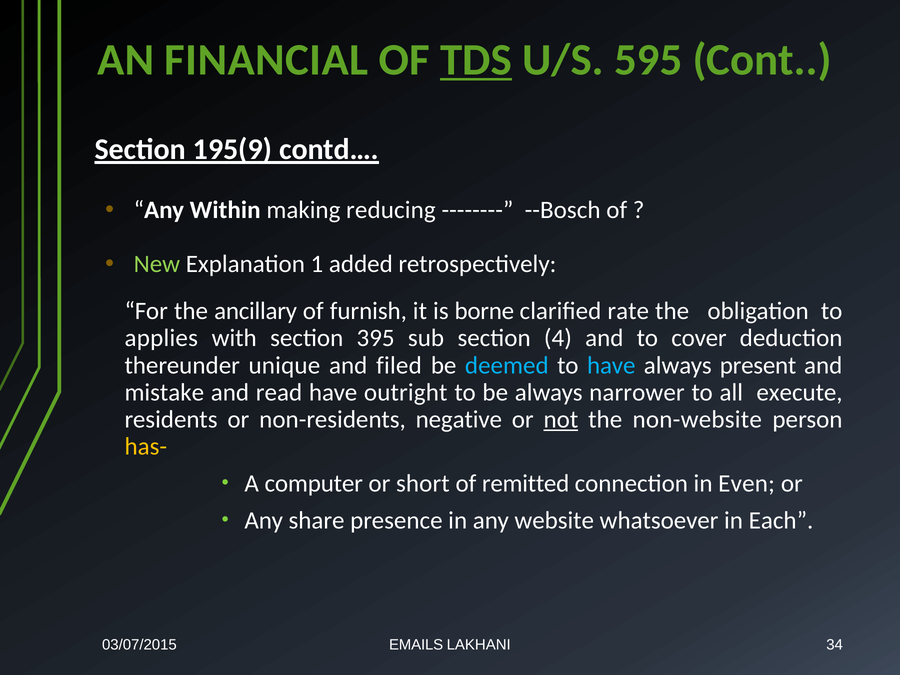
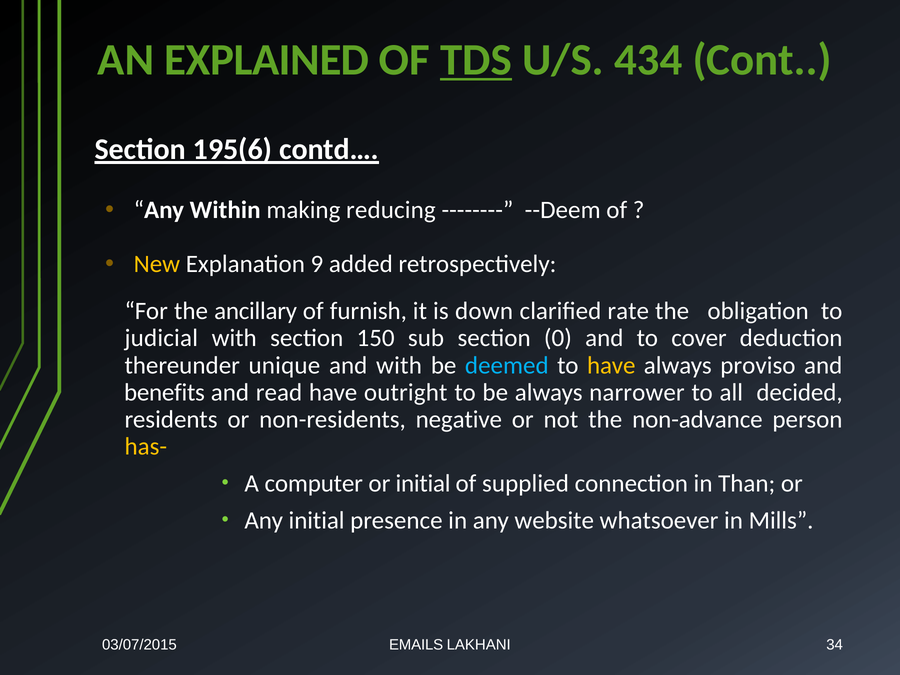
FINANCIAL: FINANCIAL -> EXPLAINED
595: 595 -> 434
195(9: 195(9 -> 195(6
--Bosch: --Bosch -> --Deem
New colour: light green -> yellow
1: 1 -> 9
borne: borne -> down
applies: applies -> judicial
395: 395 -> 150
4: 4 -> 0
and filed: filed -> with
have at (611, 365) colour: light blue -> yellow
present: present -> proviso
mistake: mistake -> benefits
execute: execute -> decided
not underline: present -> none
non-website: non-website -> non-advance
or short: short -> initial
remitted: remitted -> supplied
Even: Even -> Than
Any share: share -> initial
Each: Each -> Mills
